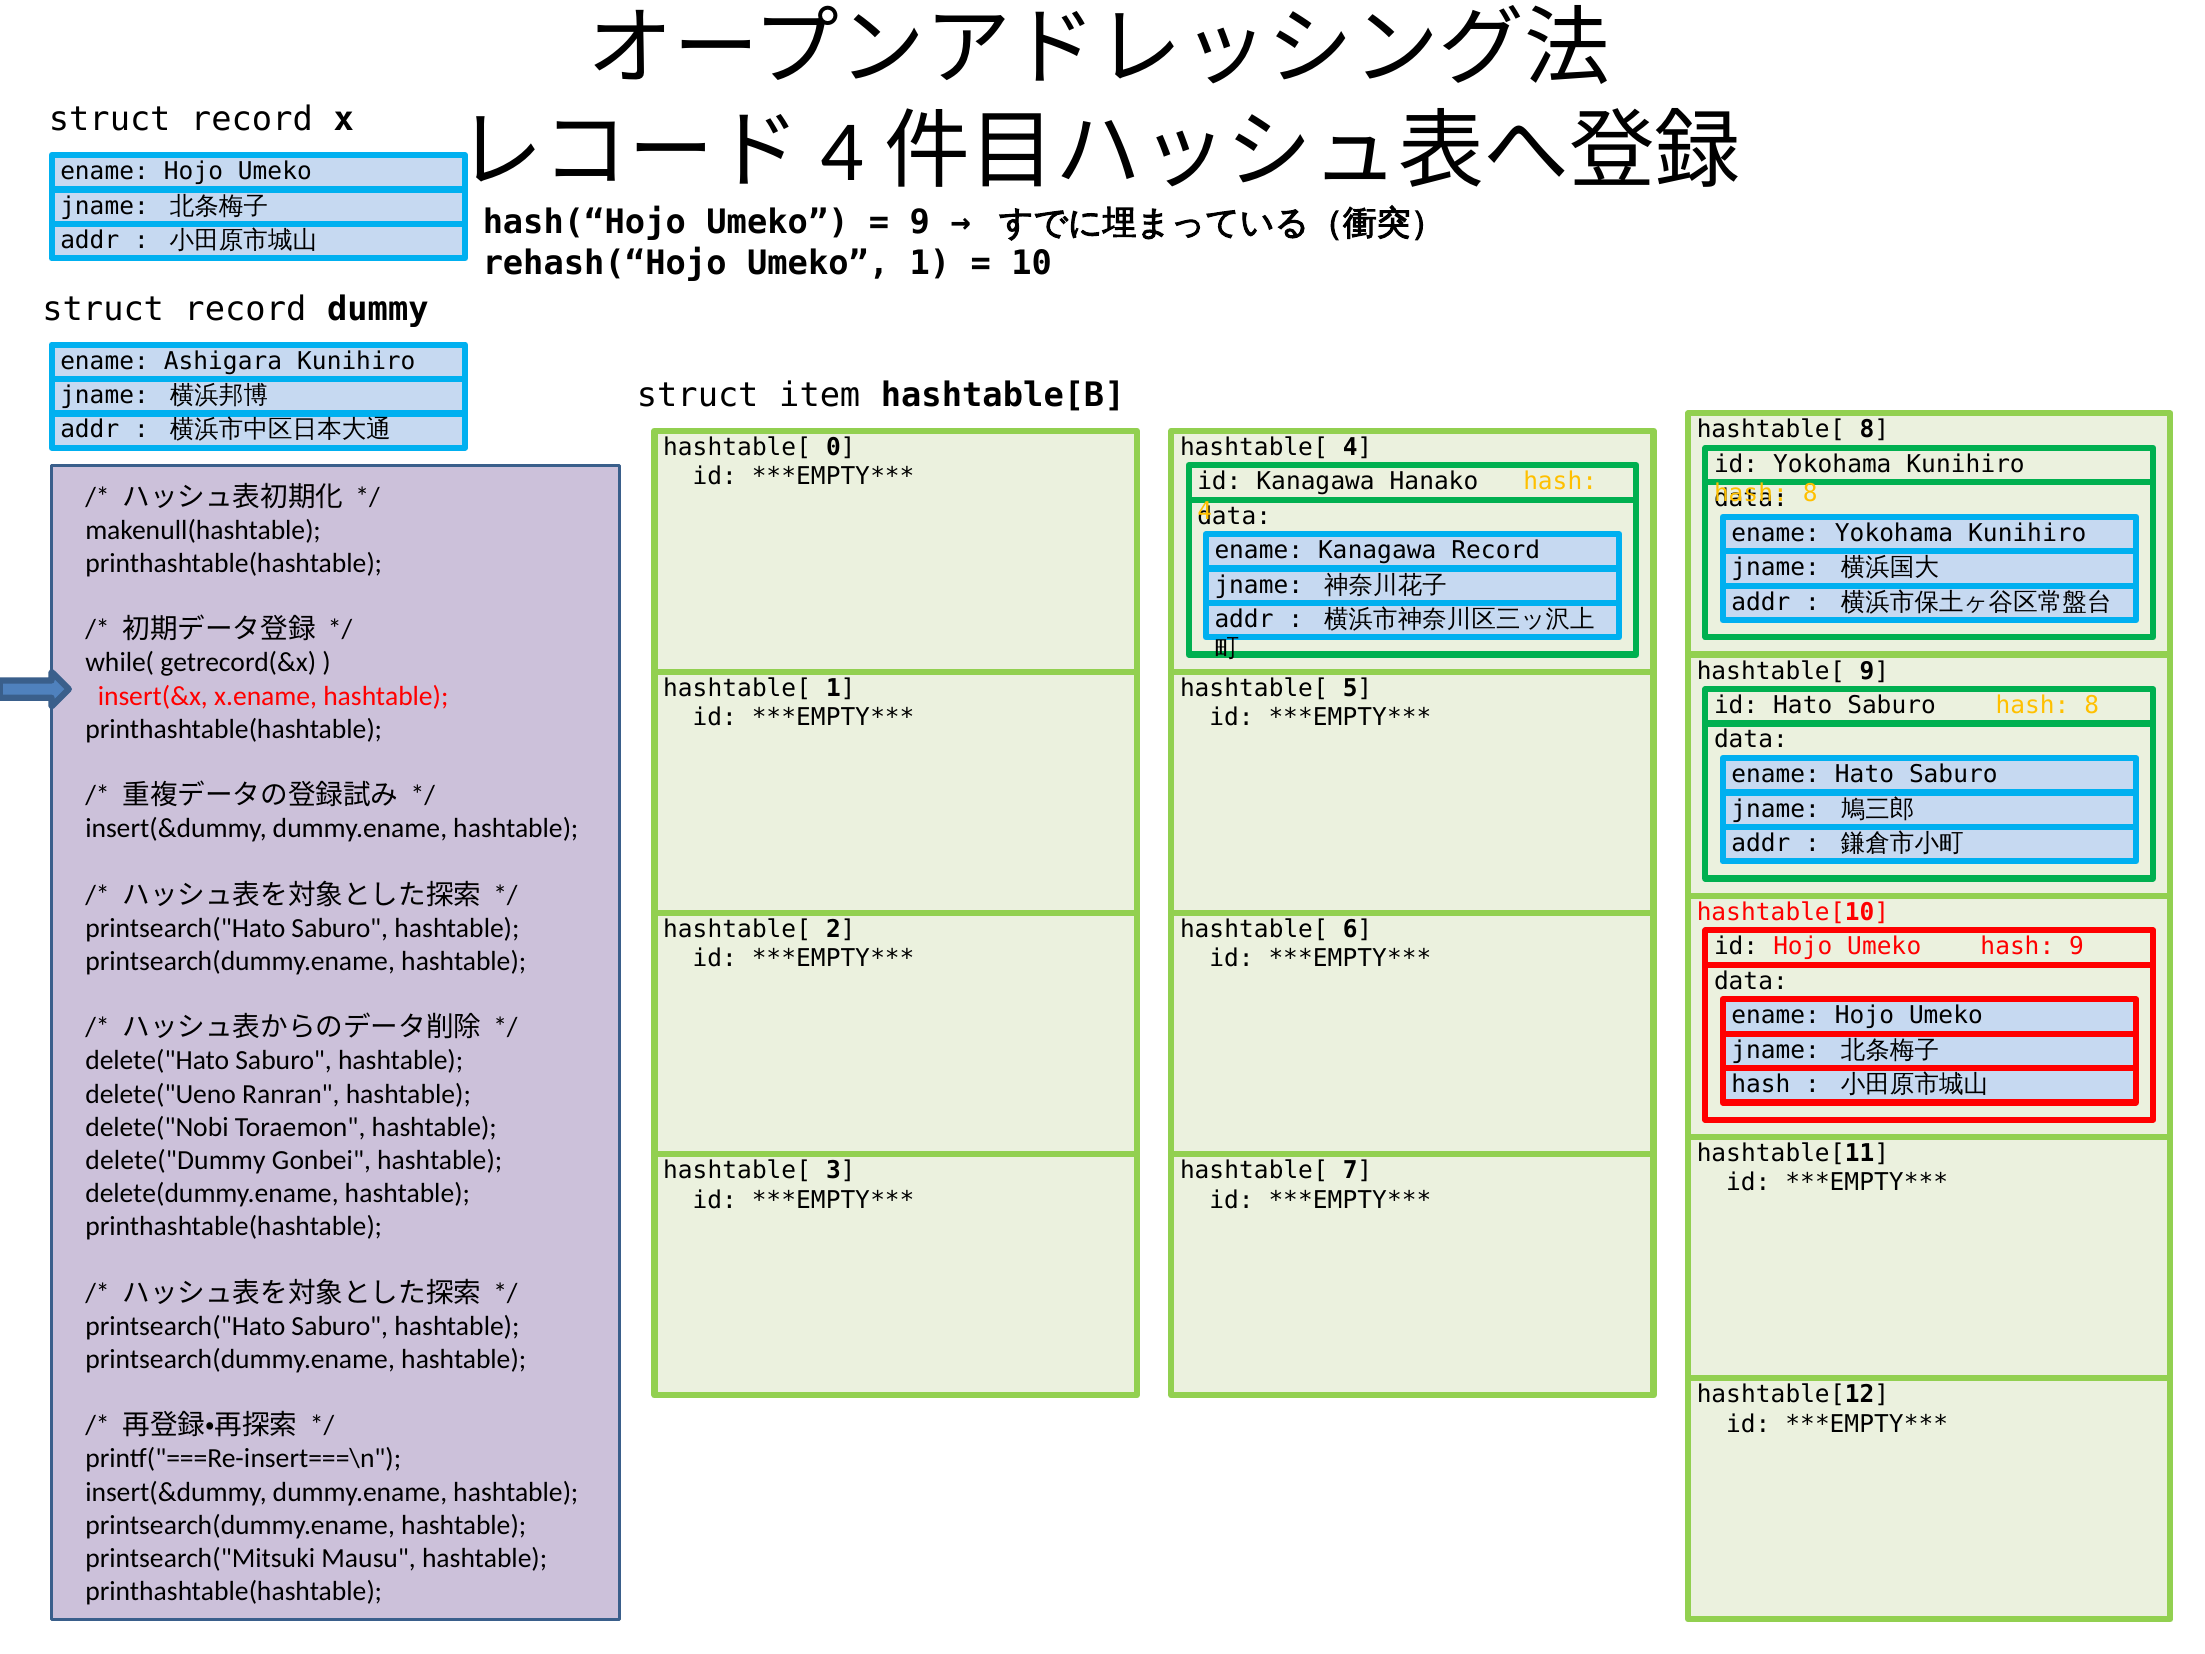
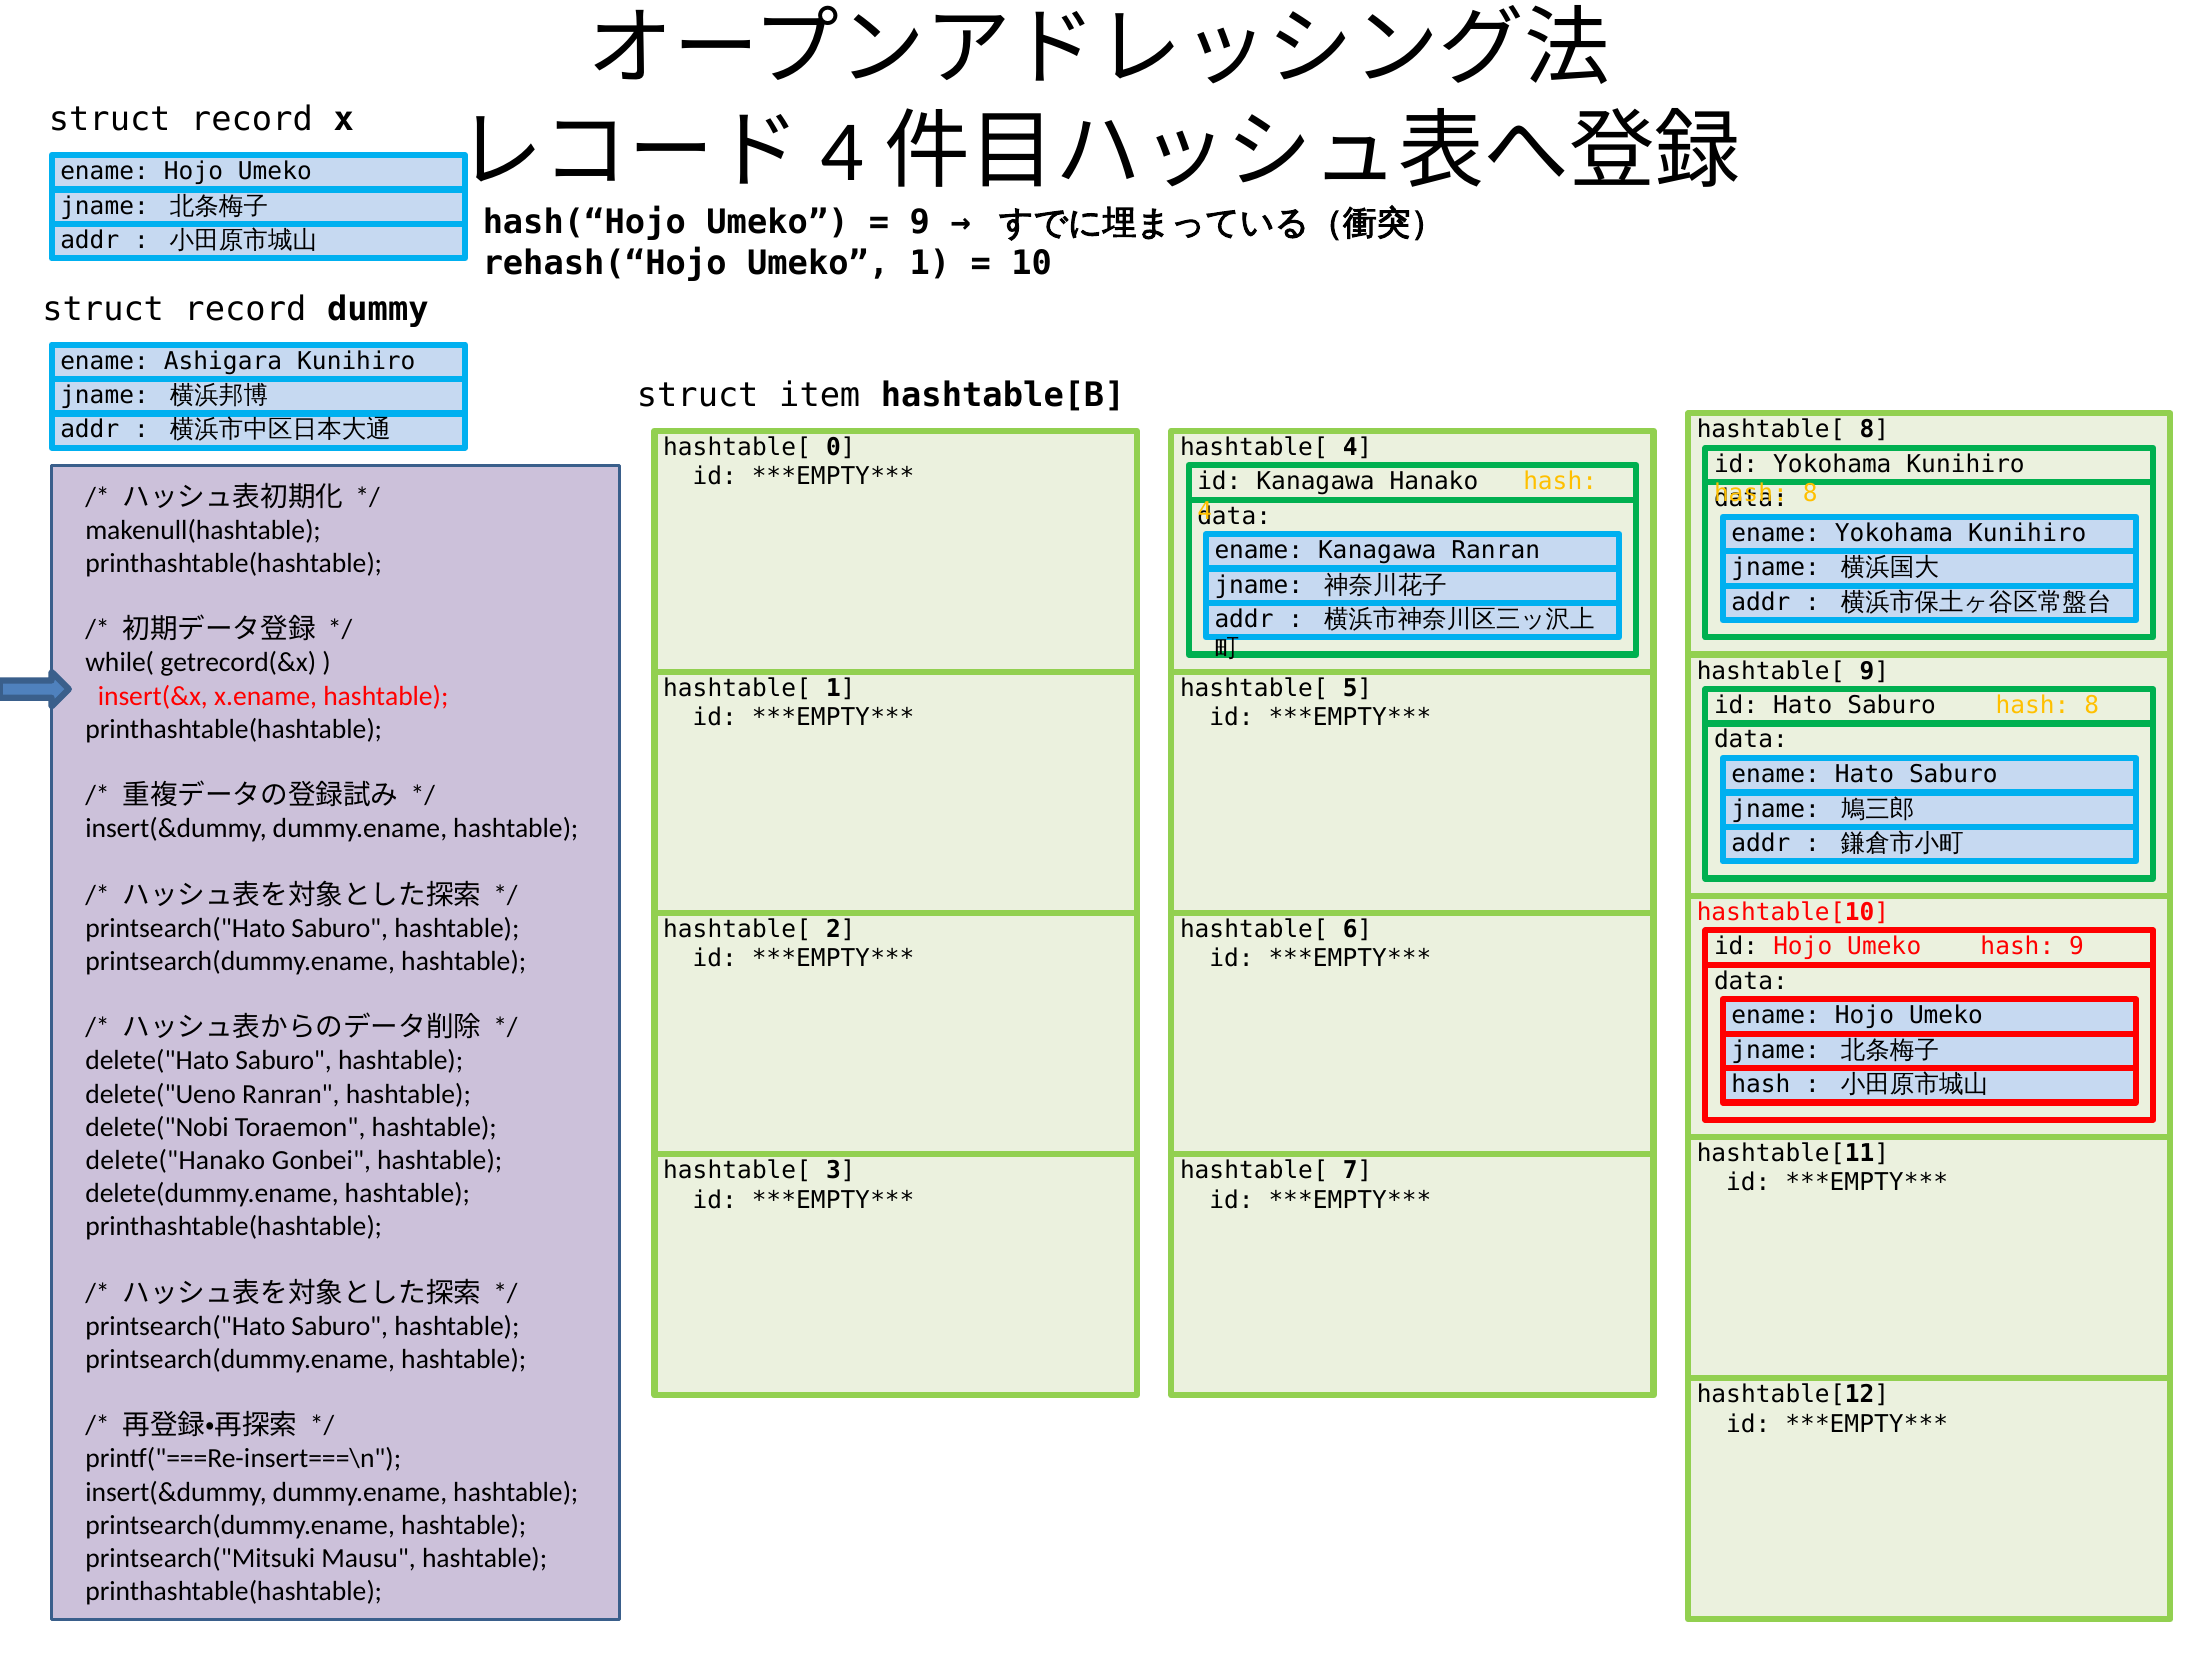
Kanagawa Record: Record -> Ranran
delete("Dummy: delete("Dummy -> delete("Hanako
